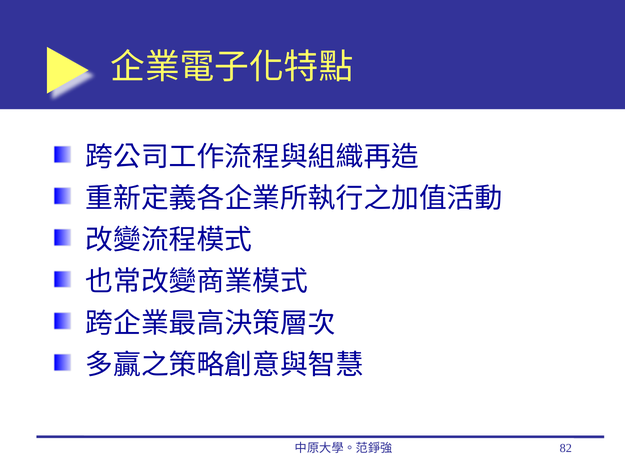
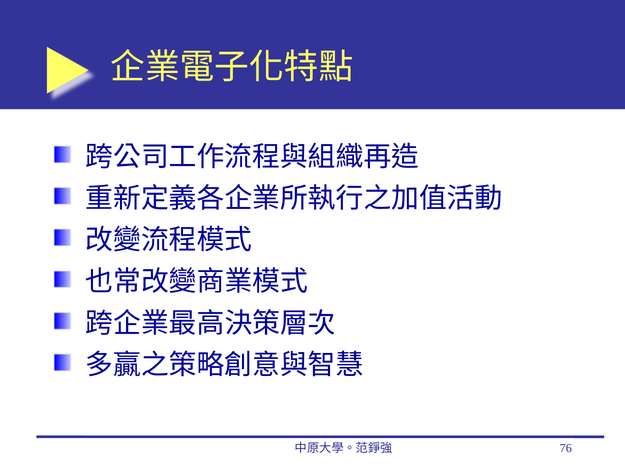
82: 82 -> 76
